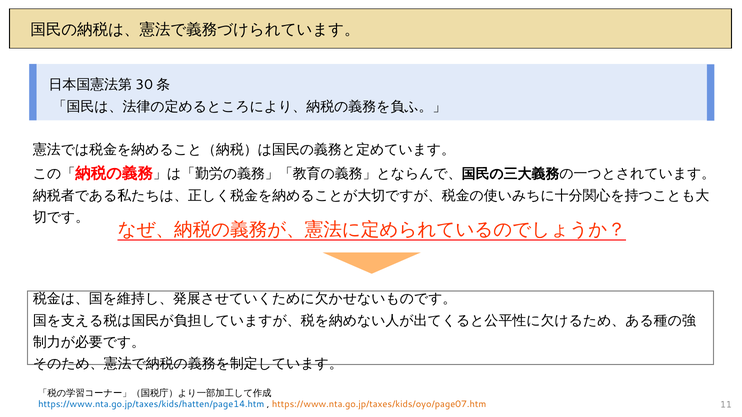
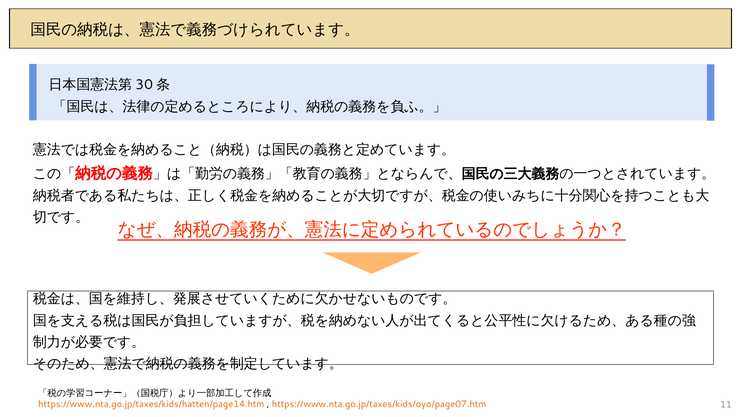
https://www.nta.go.jp/taxes/kids/hatten/page14.htm colour: blue -> orange
